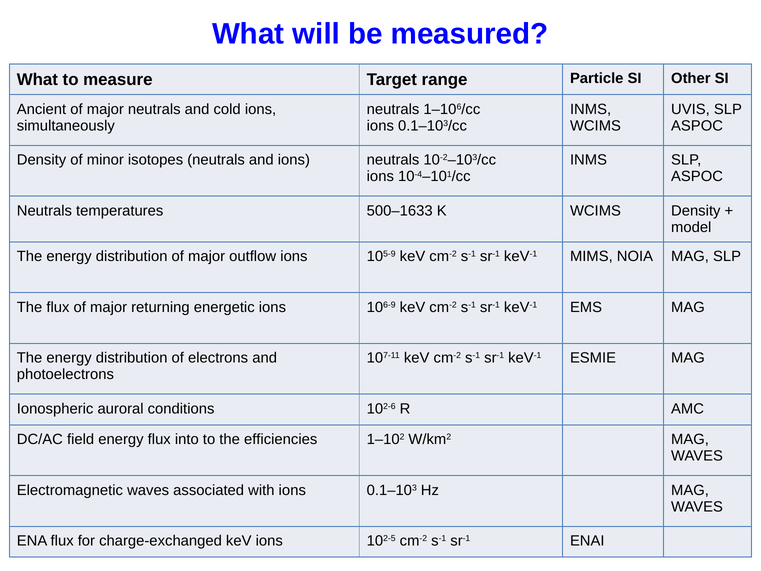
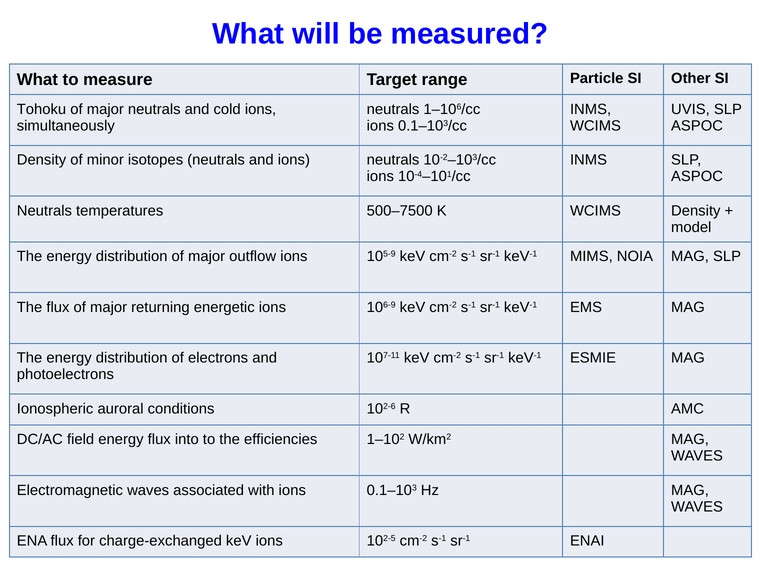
Ancient: Ancient -> Tohoku
500–1633: 500–1633 -> 500–7500
